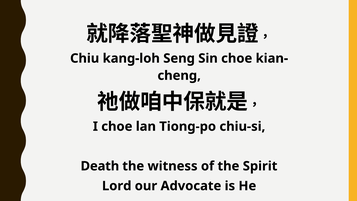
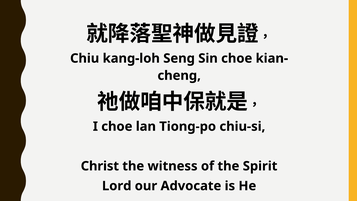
Death: Death -> Christ
